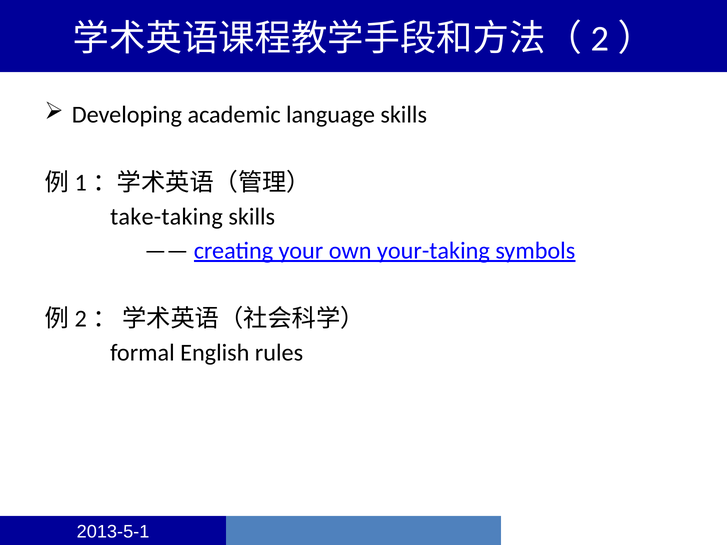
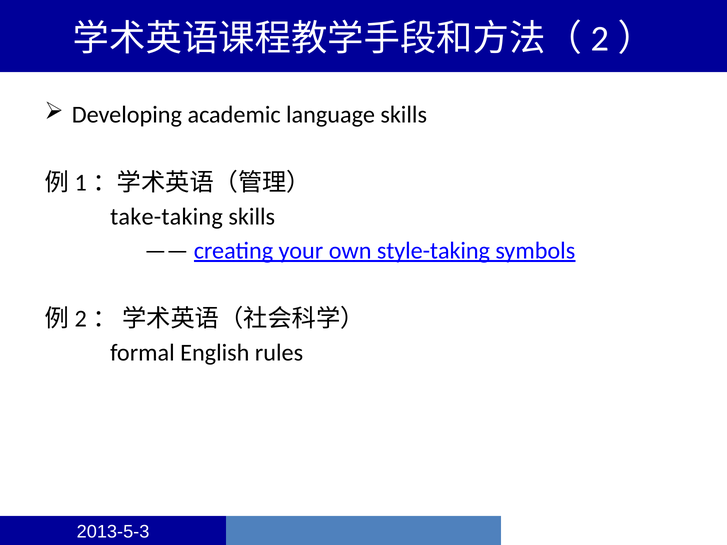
your-taking: your-taking -> style-taking
2013-5-1: 2013-5-1 -> 2013-5-3
